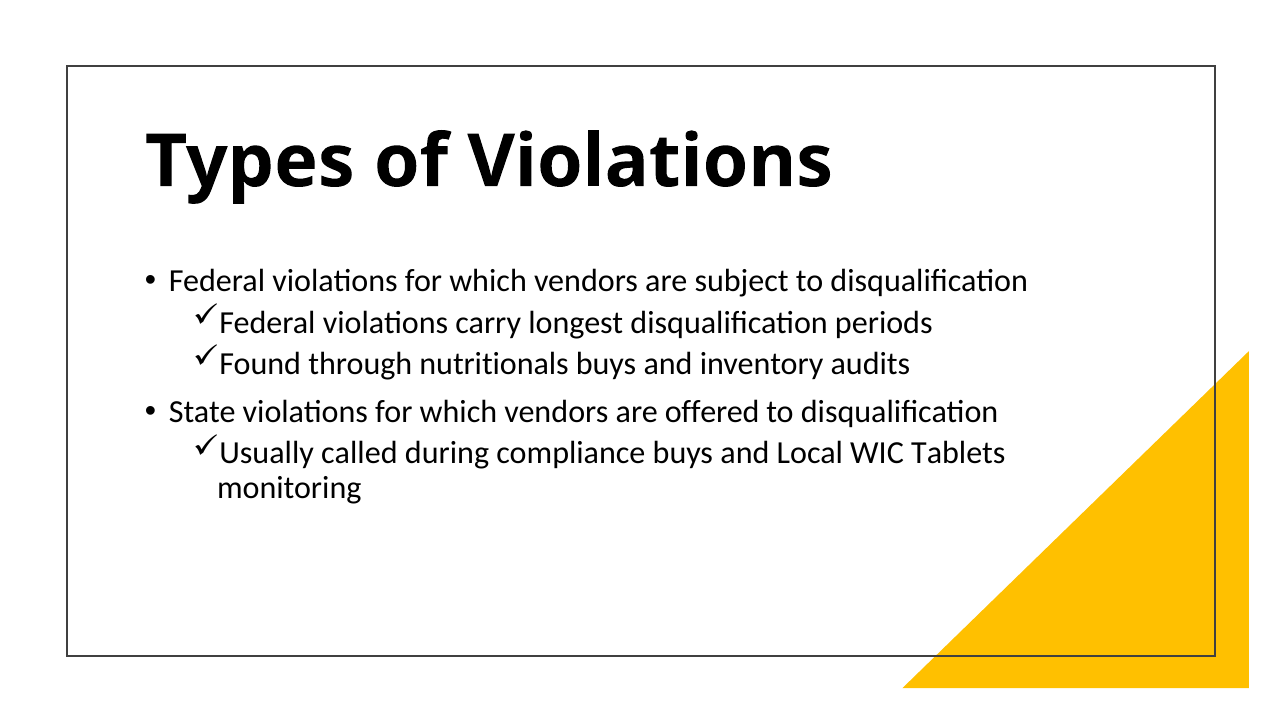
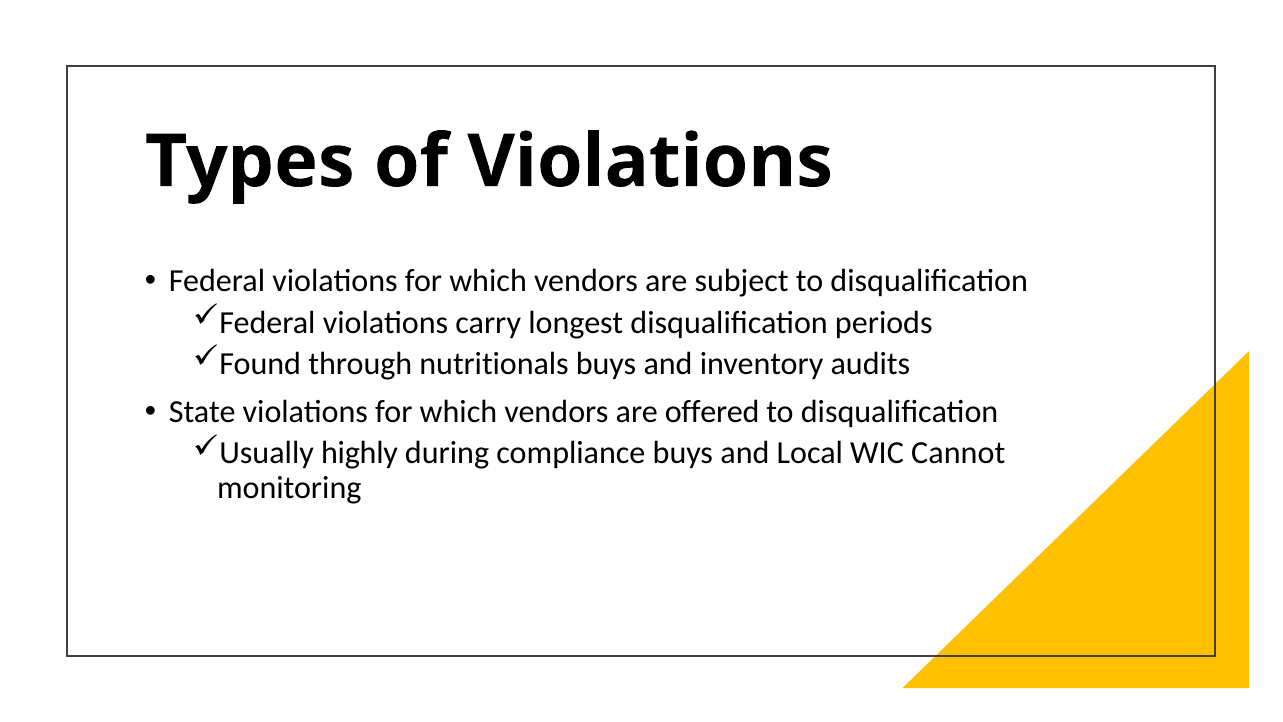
called: called -> highly
Tablets: Tablets -> Cannot
